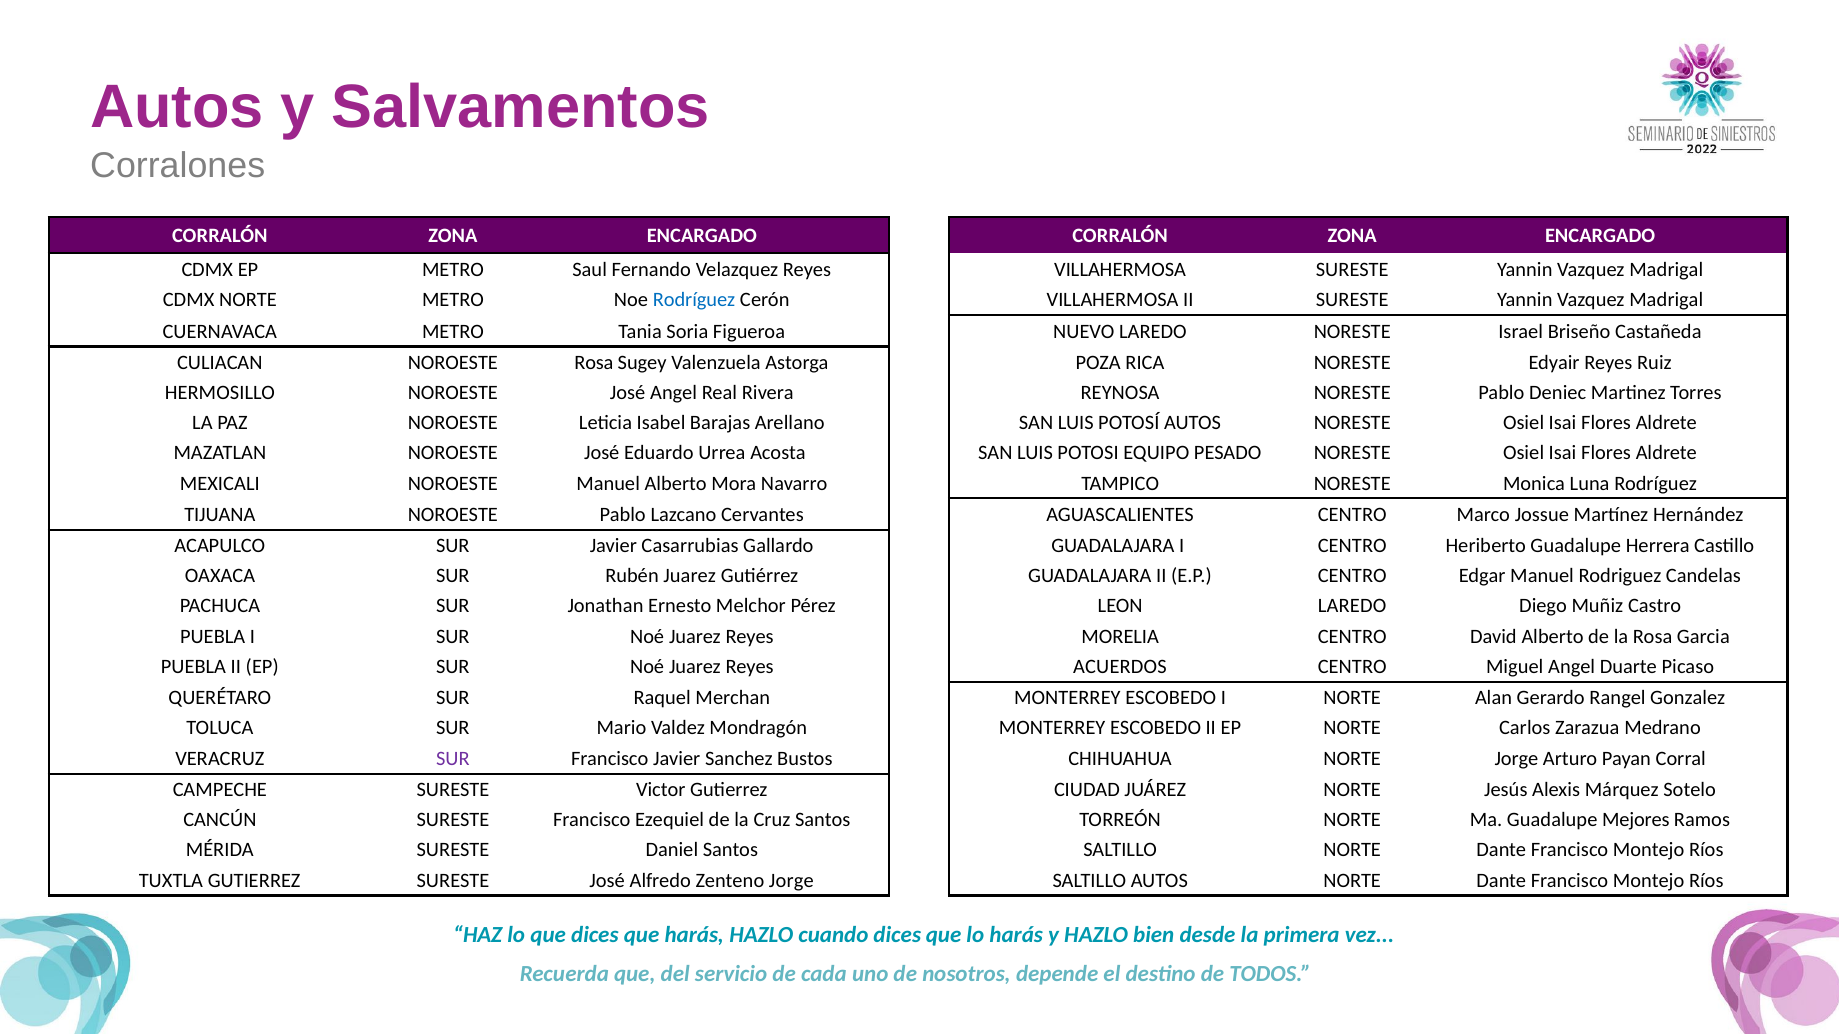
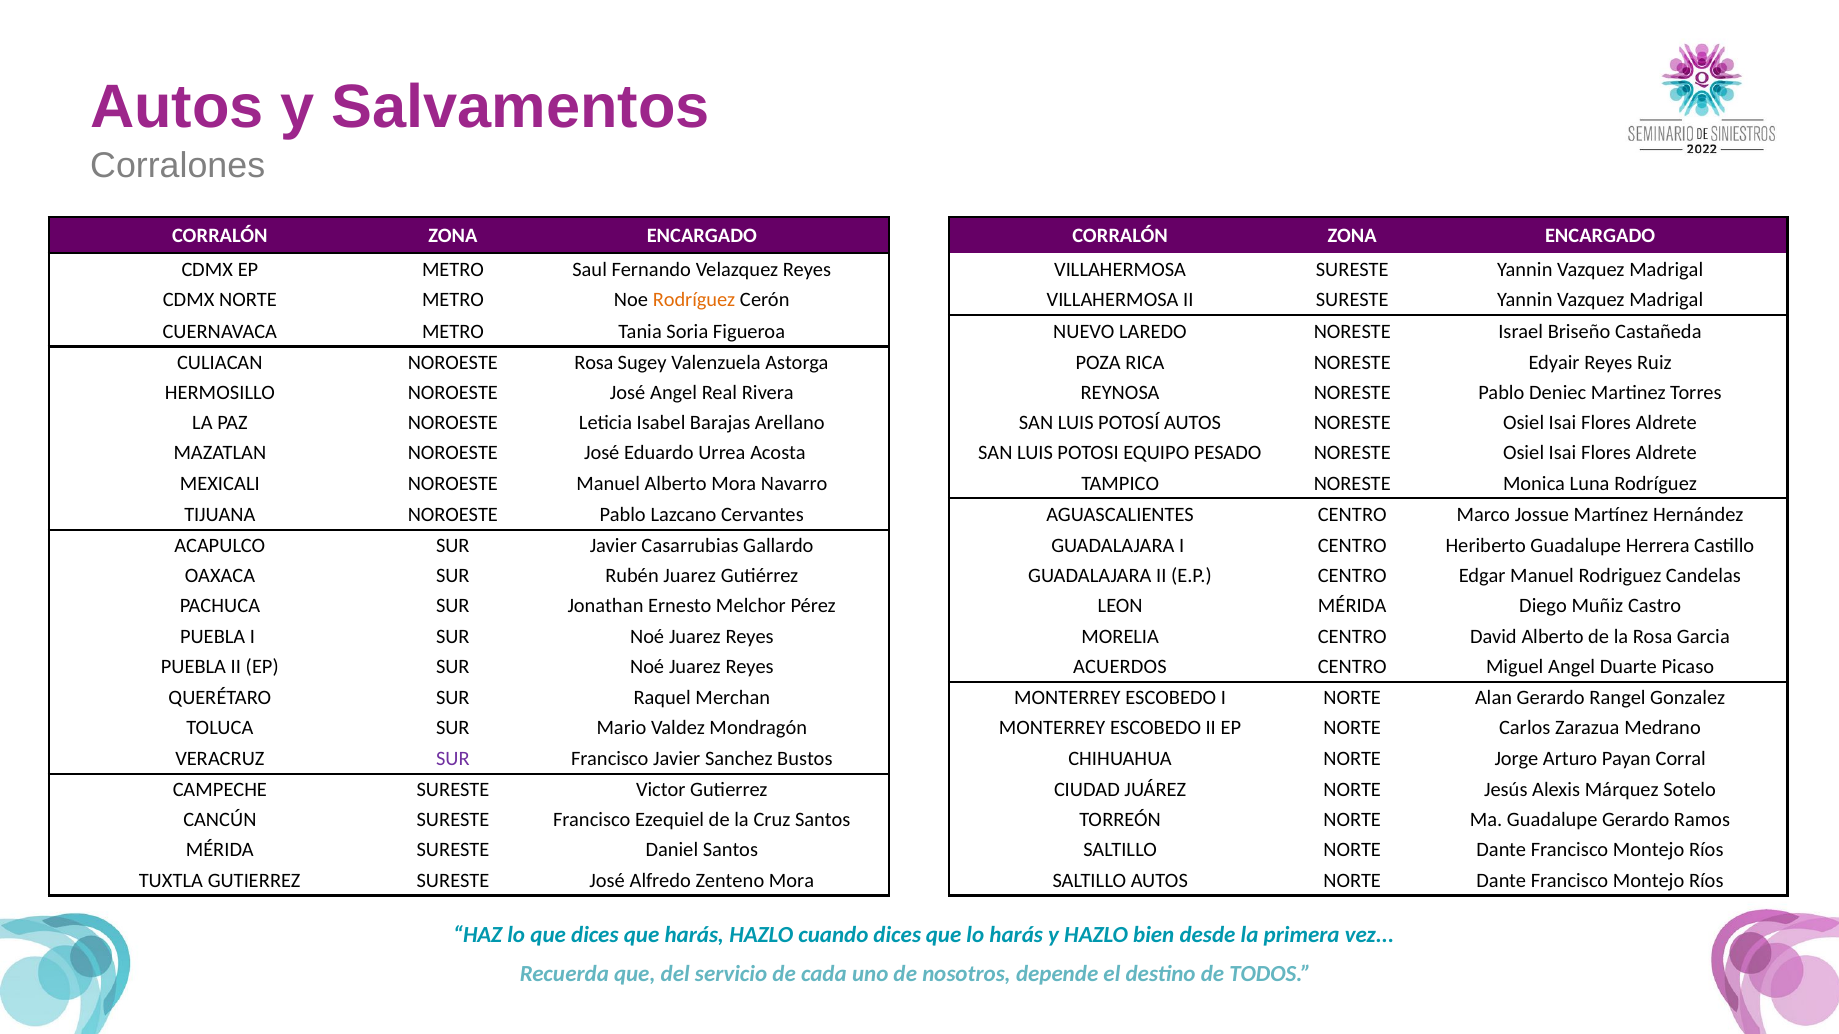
Rodríguez at (694, 300) colour: blue -> orange
LEON LAREDO: LAREDO -> MÉRIDA
Guadalupe Mejores: Mejores -> Gerardo
Zenteno Jorge: Jorge -> Mora
